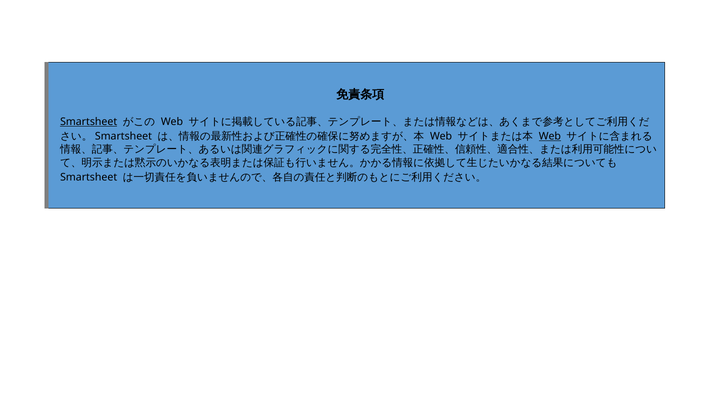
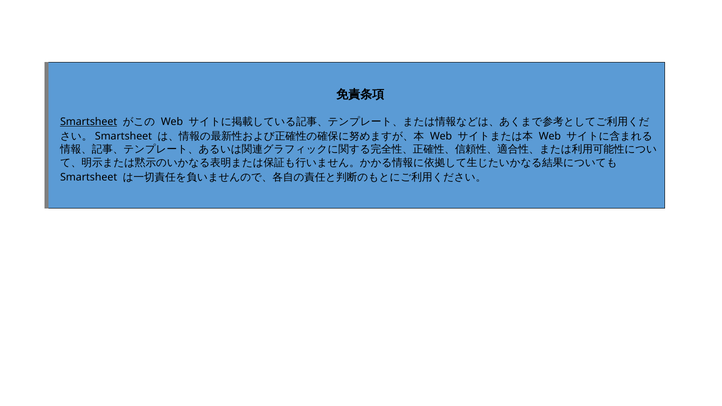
Web at (550, 136) underline: present -> none
